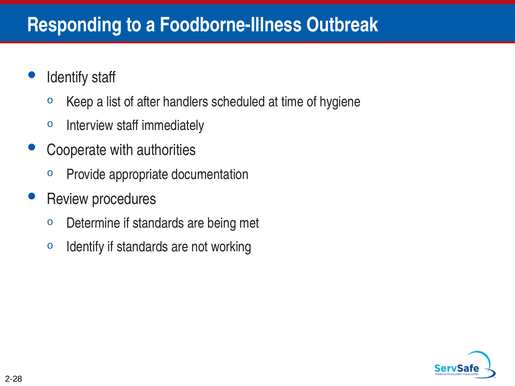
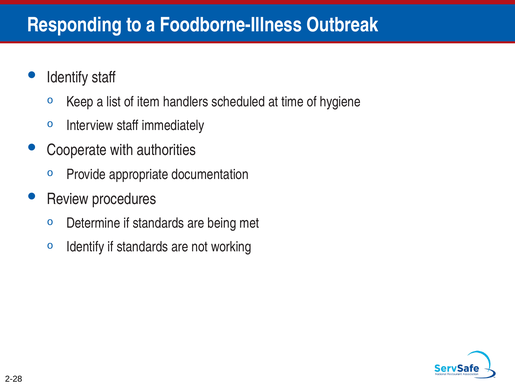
after: after -> item
